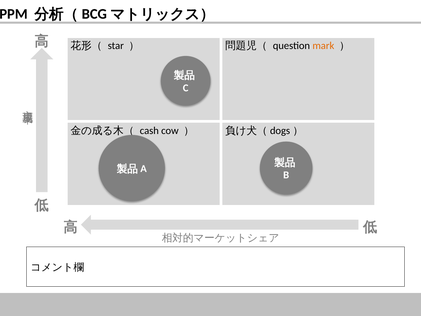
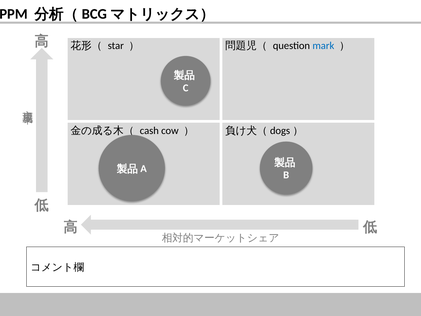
mark colour: orange -> blue
